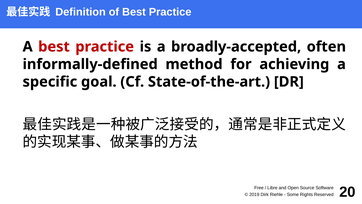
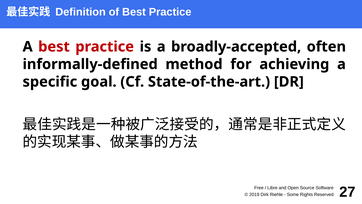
20: 20 -> 27
